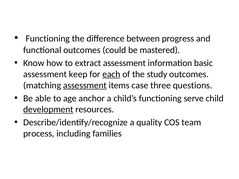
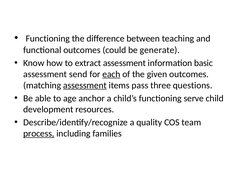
progress: progress -> teaching
mastered: mastered -> generate
keep: keep -> send
study: study -> given
case: case -> pass
development underline: present -> none
process underline: none -> present
